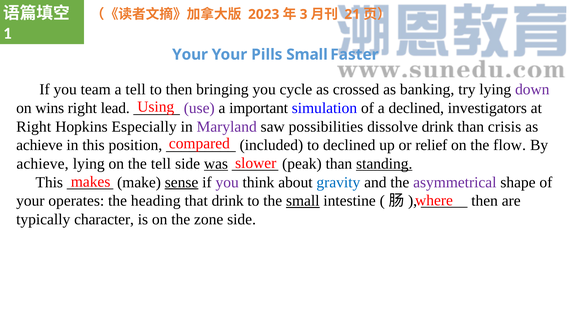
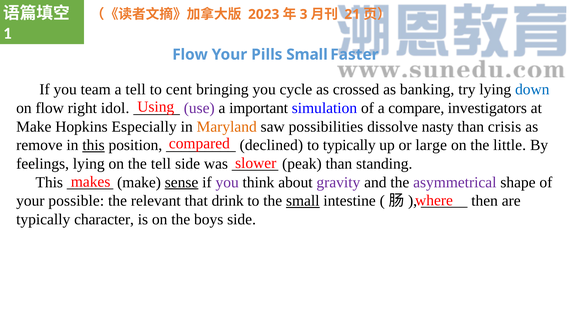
Your at (190, 55): Your -> Flow
to then: then -> cent
down colour: purple -> blue
on wins: wins -> flow
lead: lead -> idol
a declined: declined -> compare
Right at (34, 127): Right -> Make
Maryland colour: purple -> orange
dissolve drink: drink -> nasty
achieve at (39, 145): achieve -> remove
this at (94, 145) underline: none -> present
included: included -> declined
to declined: declined -> typically
relief: relief -> large
flow: flow -> little
achieve at (43, 164): achieve -> feelings
was underline: present -> none
standing underline: present -> none
gravity colour: blue -> purple
operates: operates -> possible
heading: heading -> relevant
zone: zone -> boys
